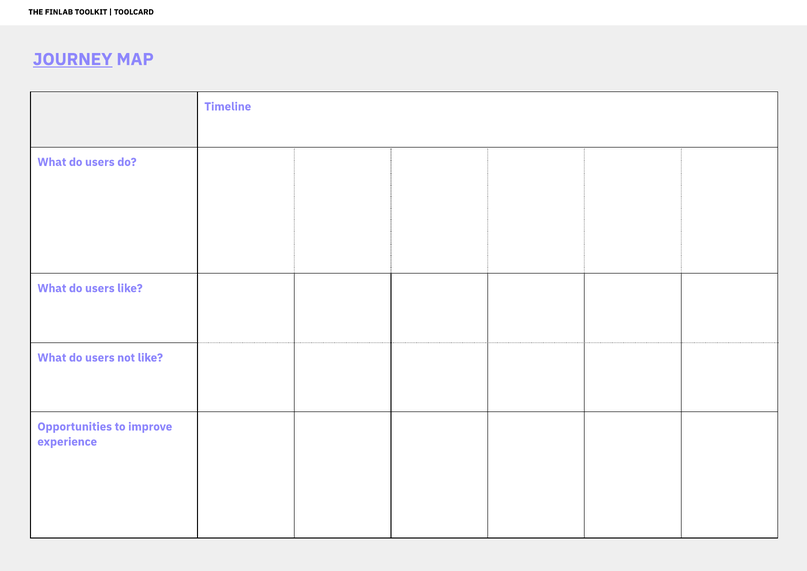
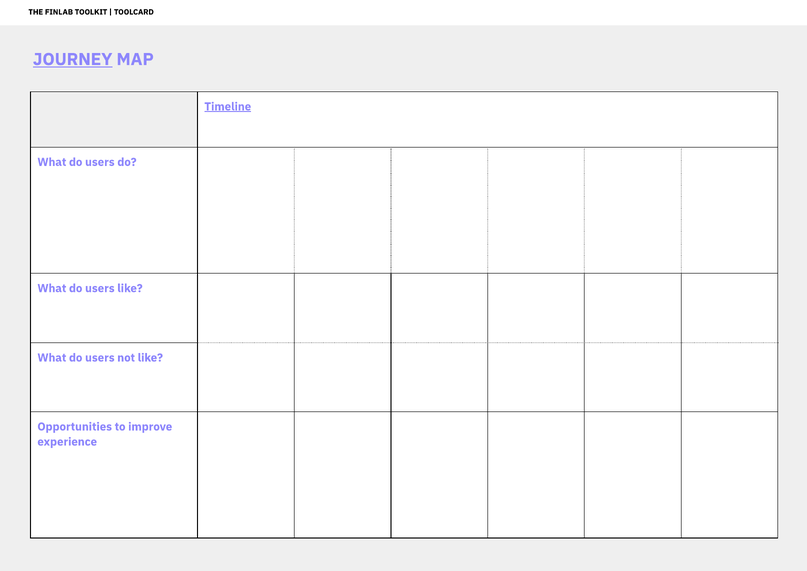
Timeline underline: none -> present
